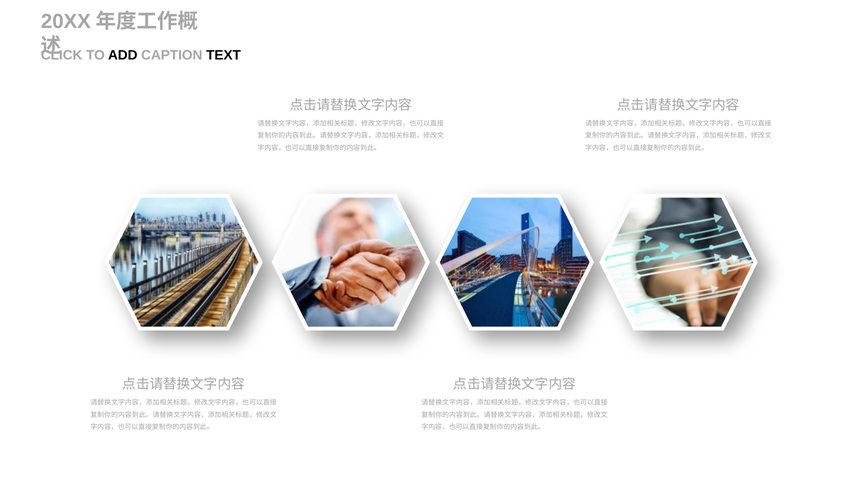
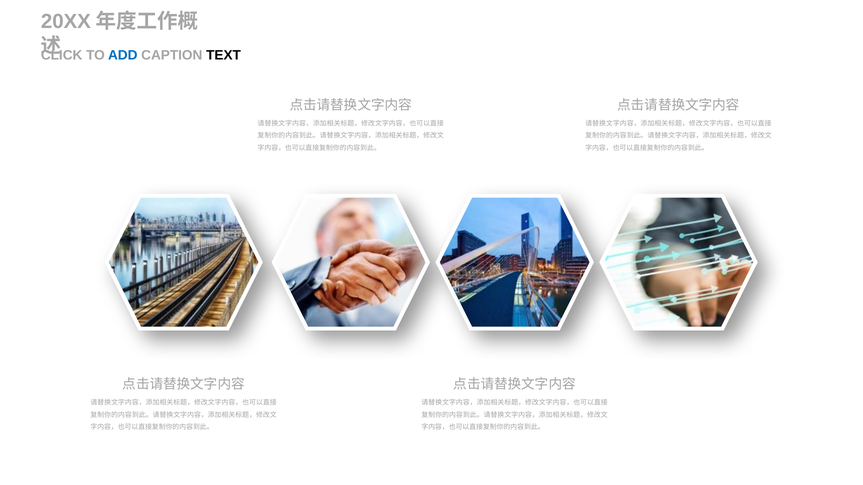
ADD colour: black -> blue
